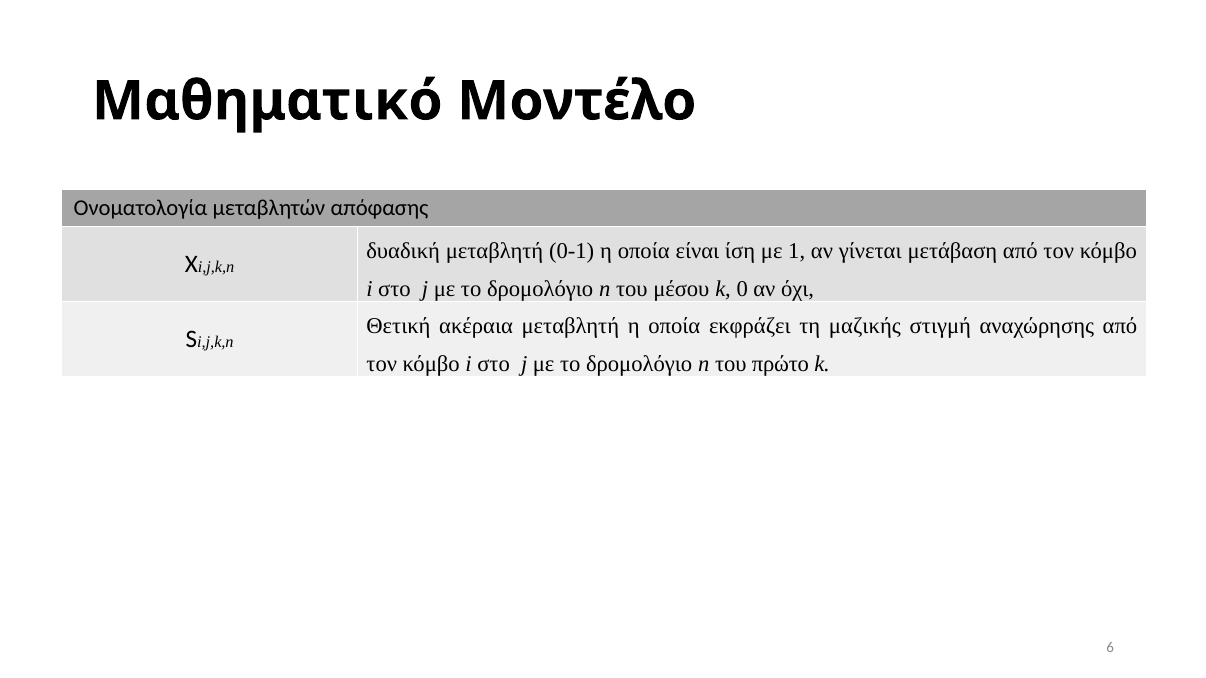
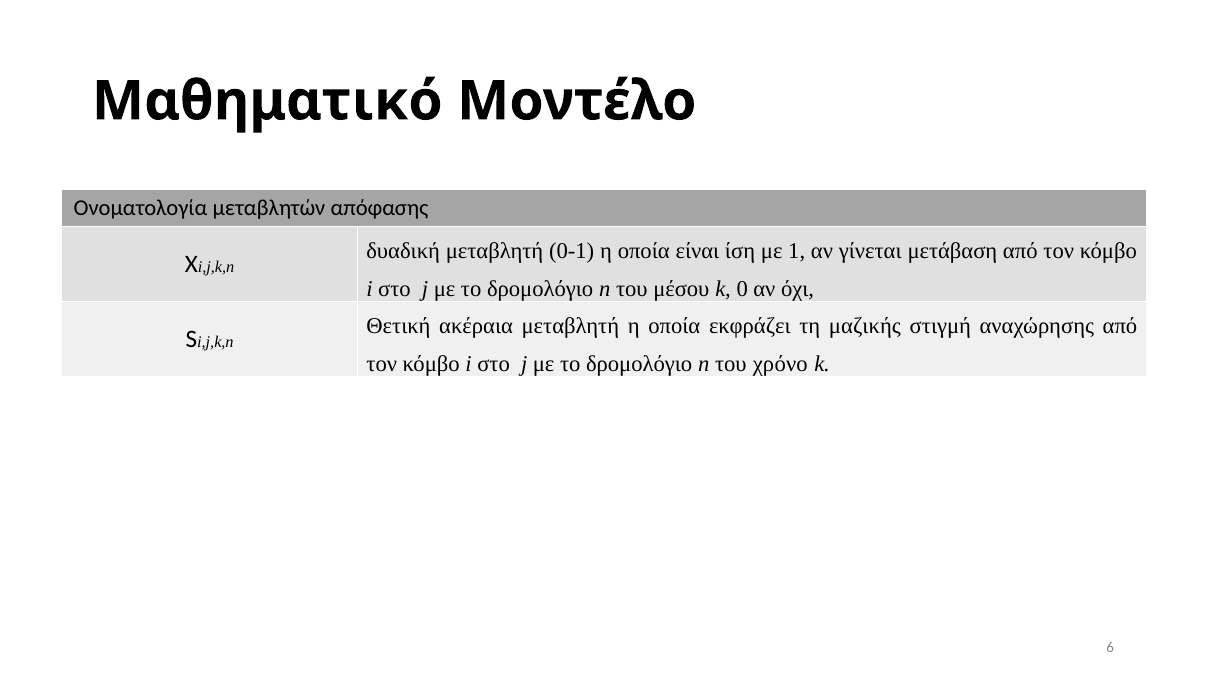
πρώτο: πρώτο -> χρόνο
